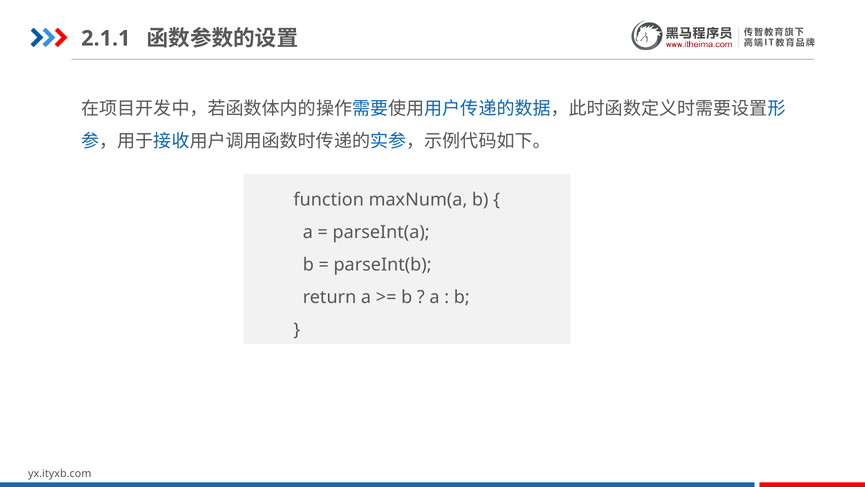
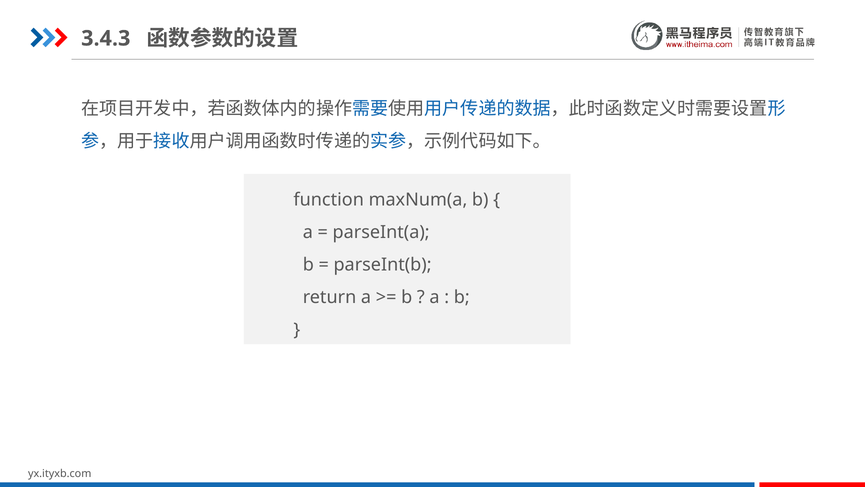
2.1.1: 2.1.1 -> 3.4.3
